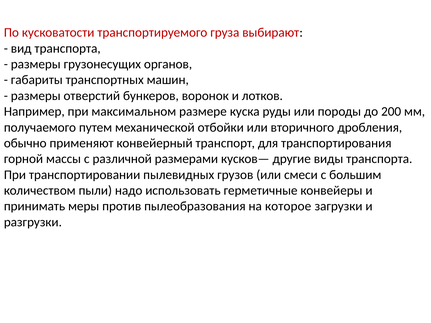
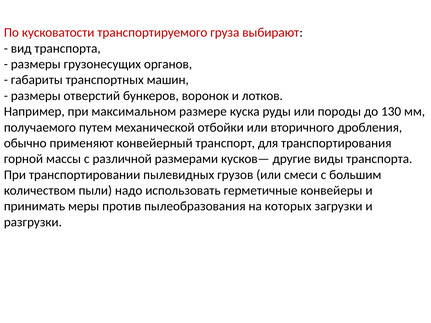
200: 200 -> 130
которое: которое -> которых
